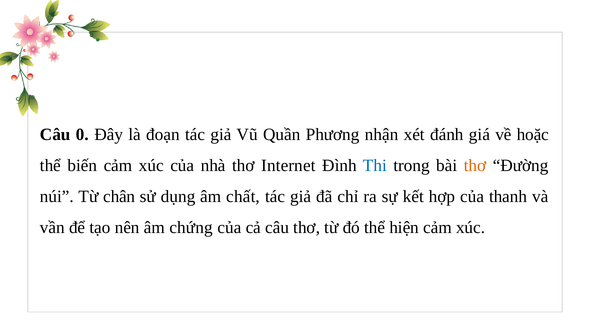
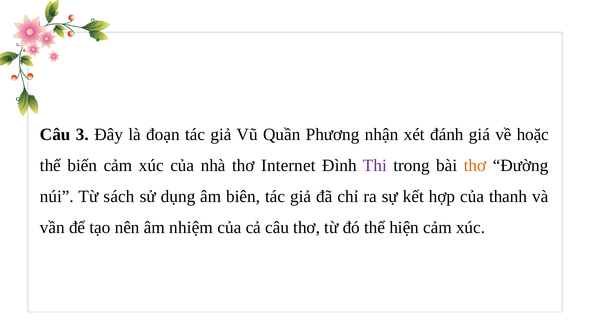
0: 0 -> 3
Thi colour: blue -> purple
chân: chân -> sách
chất: chất -> biên
chứng: chứng -> nhiệm
